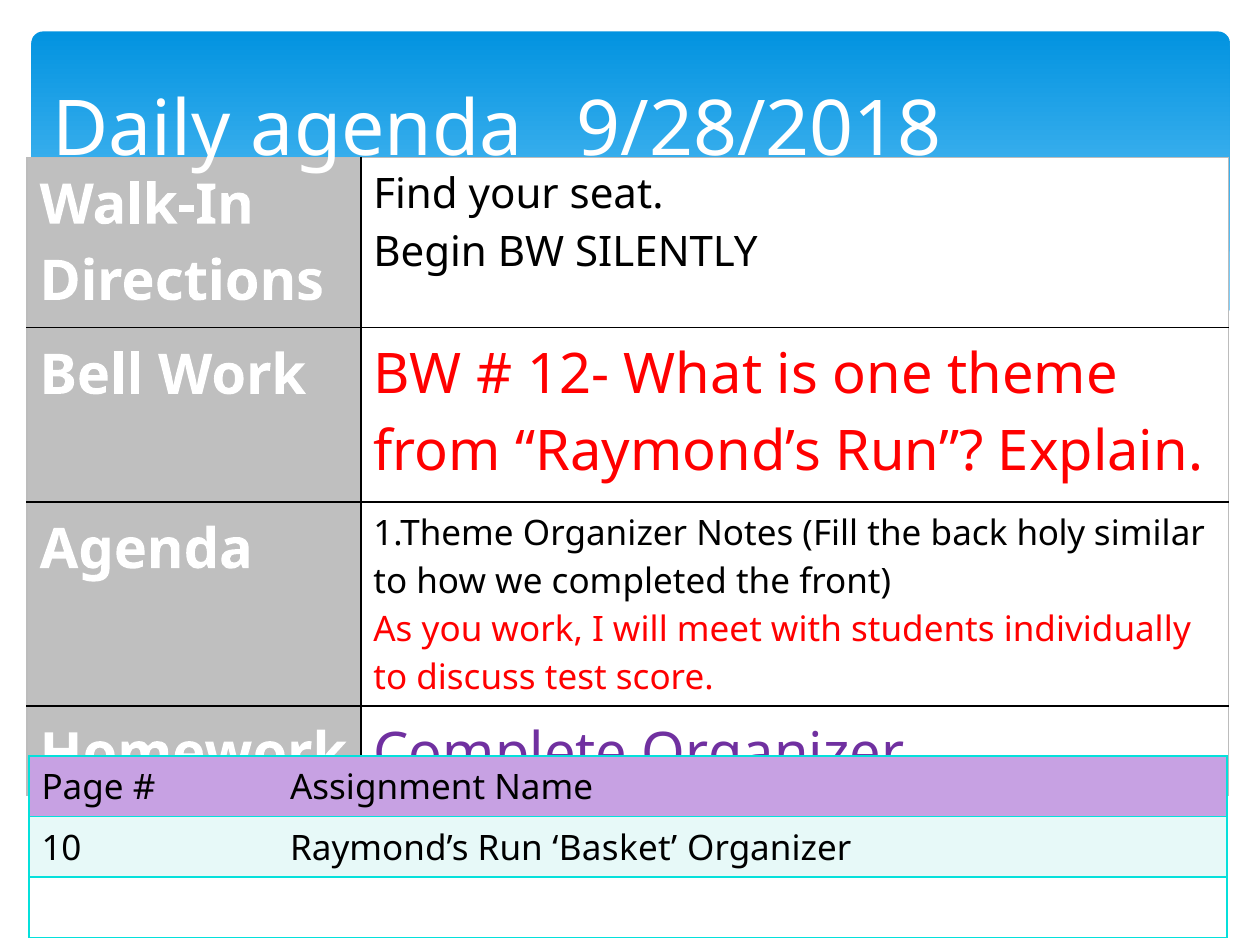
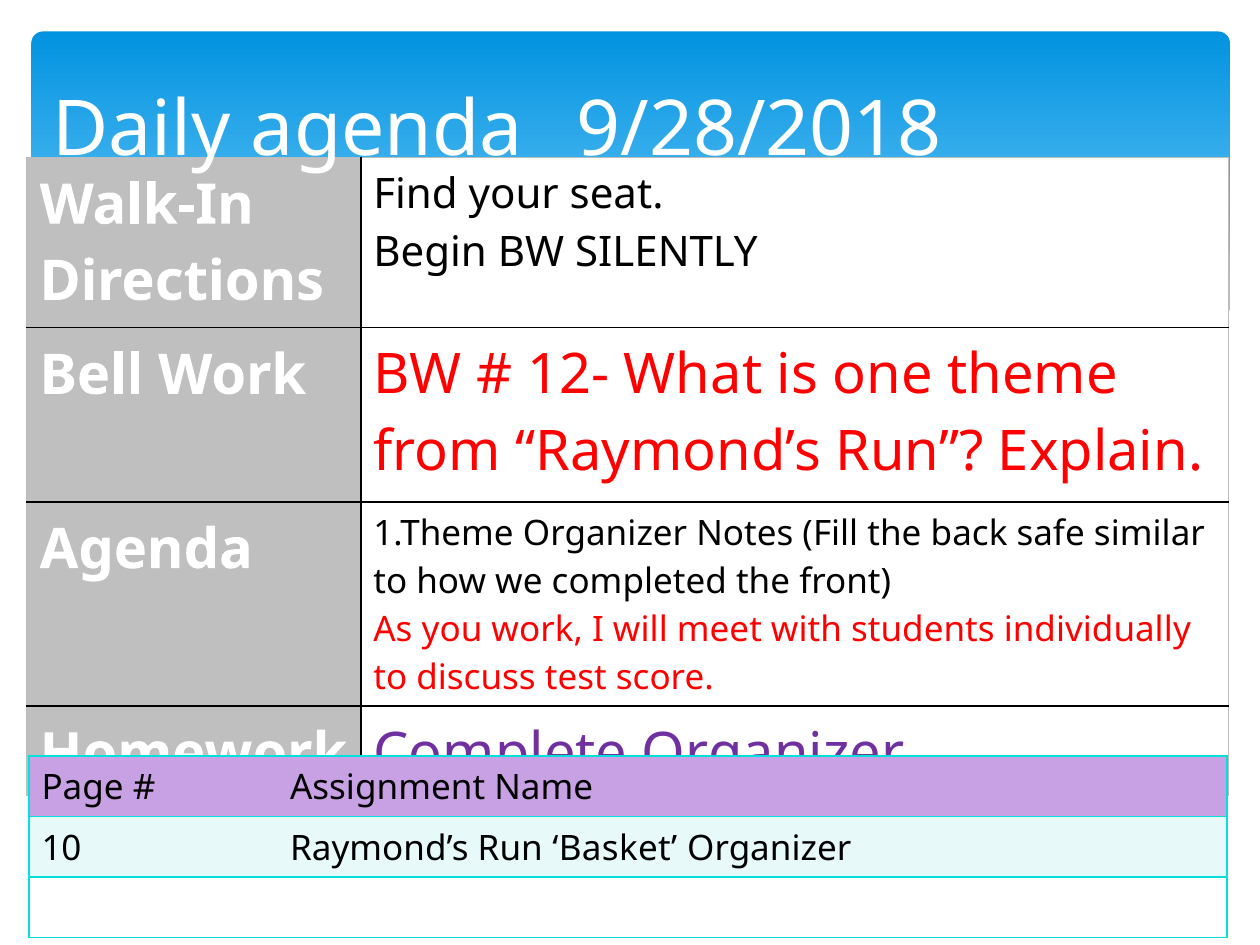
holy: holy -> safe
